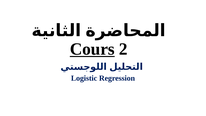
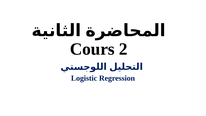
Cours underline: present -> none
